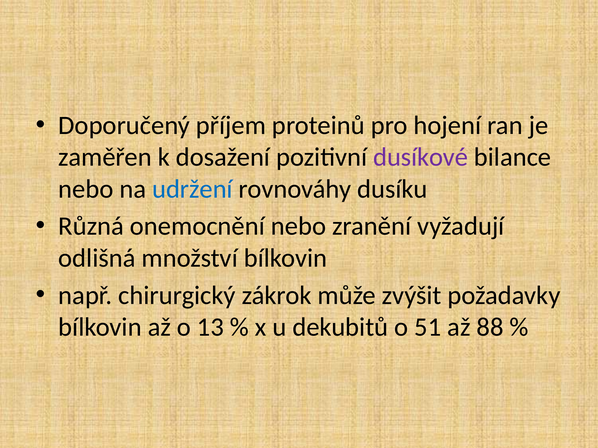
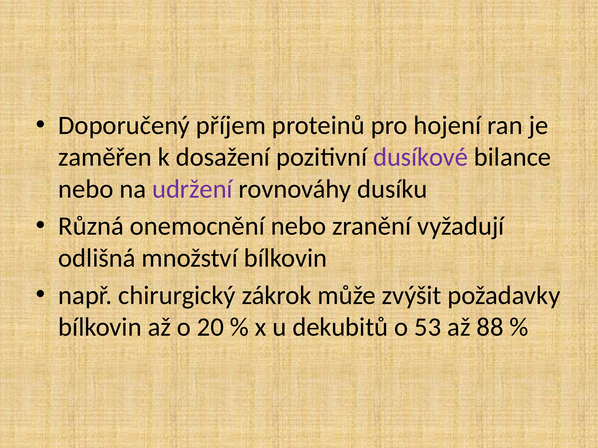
udržení colour: blue -> purple
13: 13 -> 20
51: 51 -> 53
